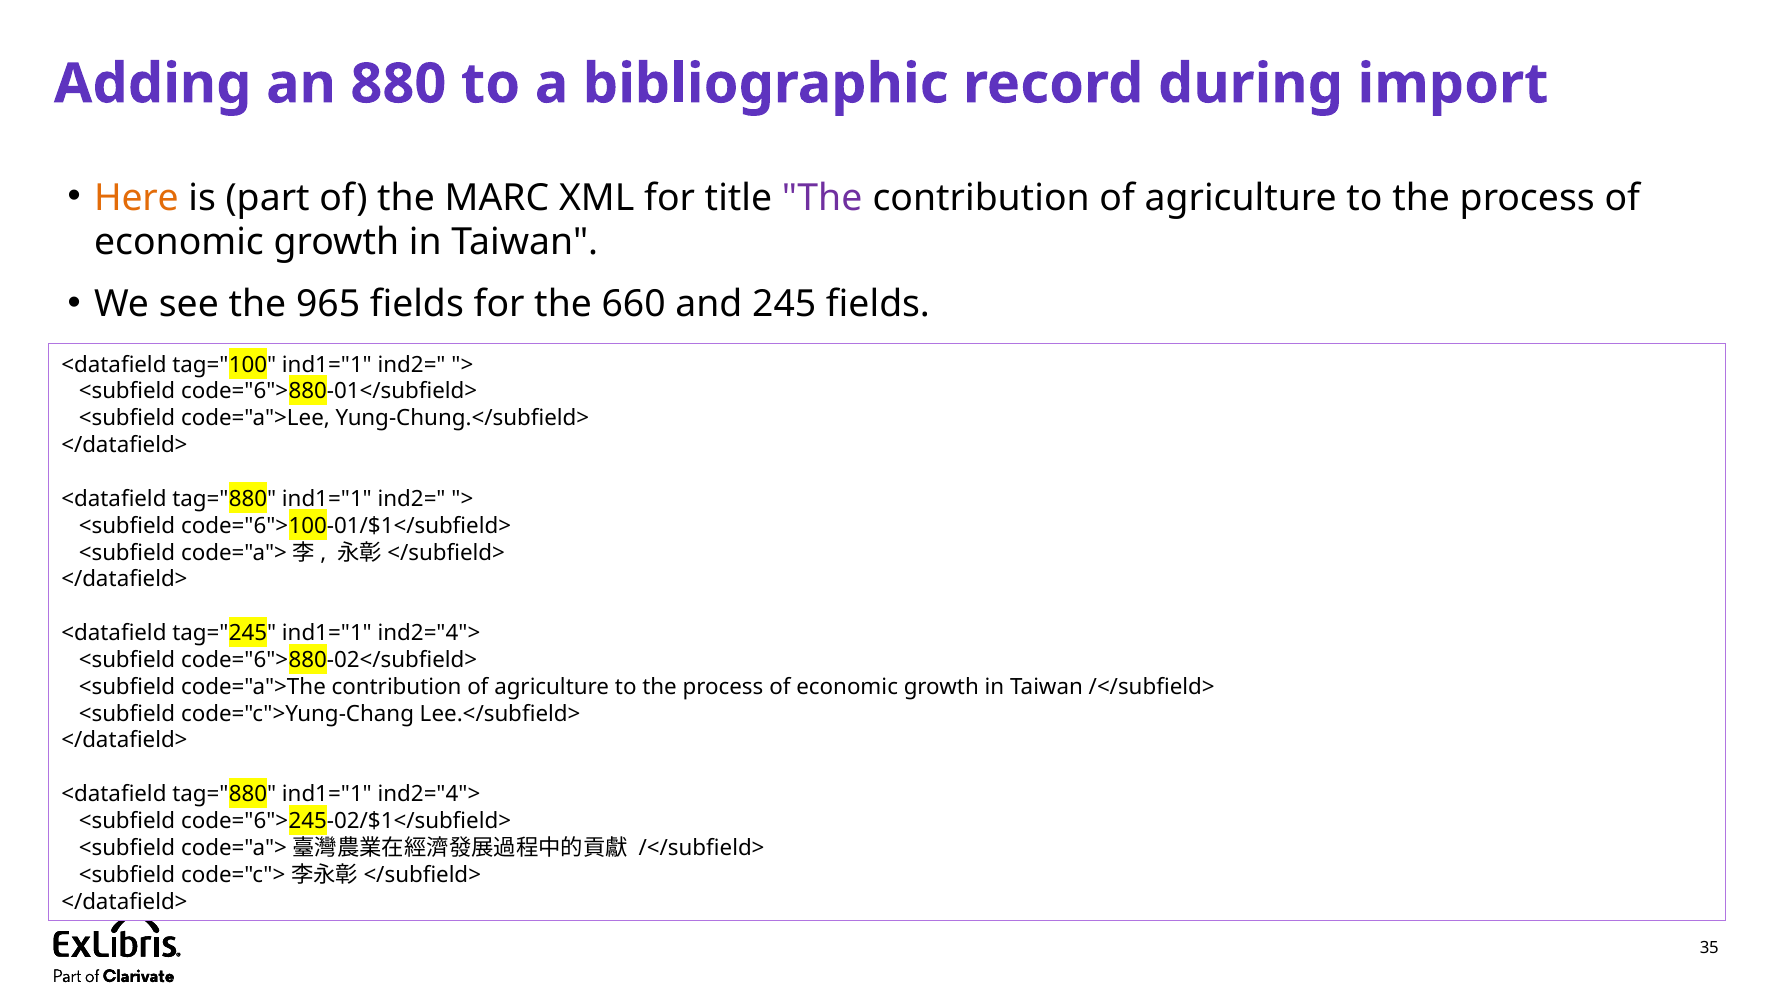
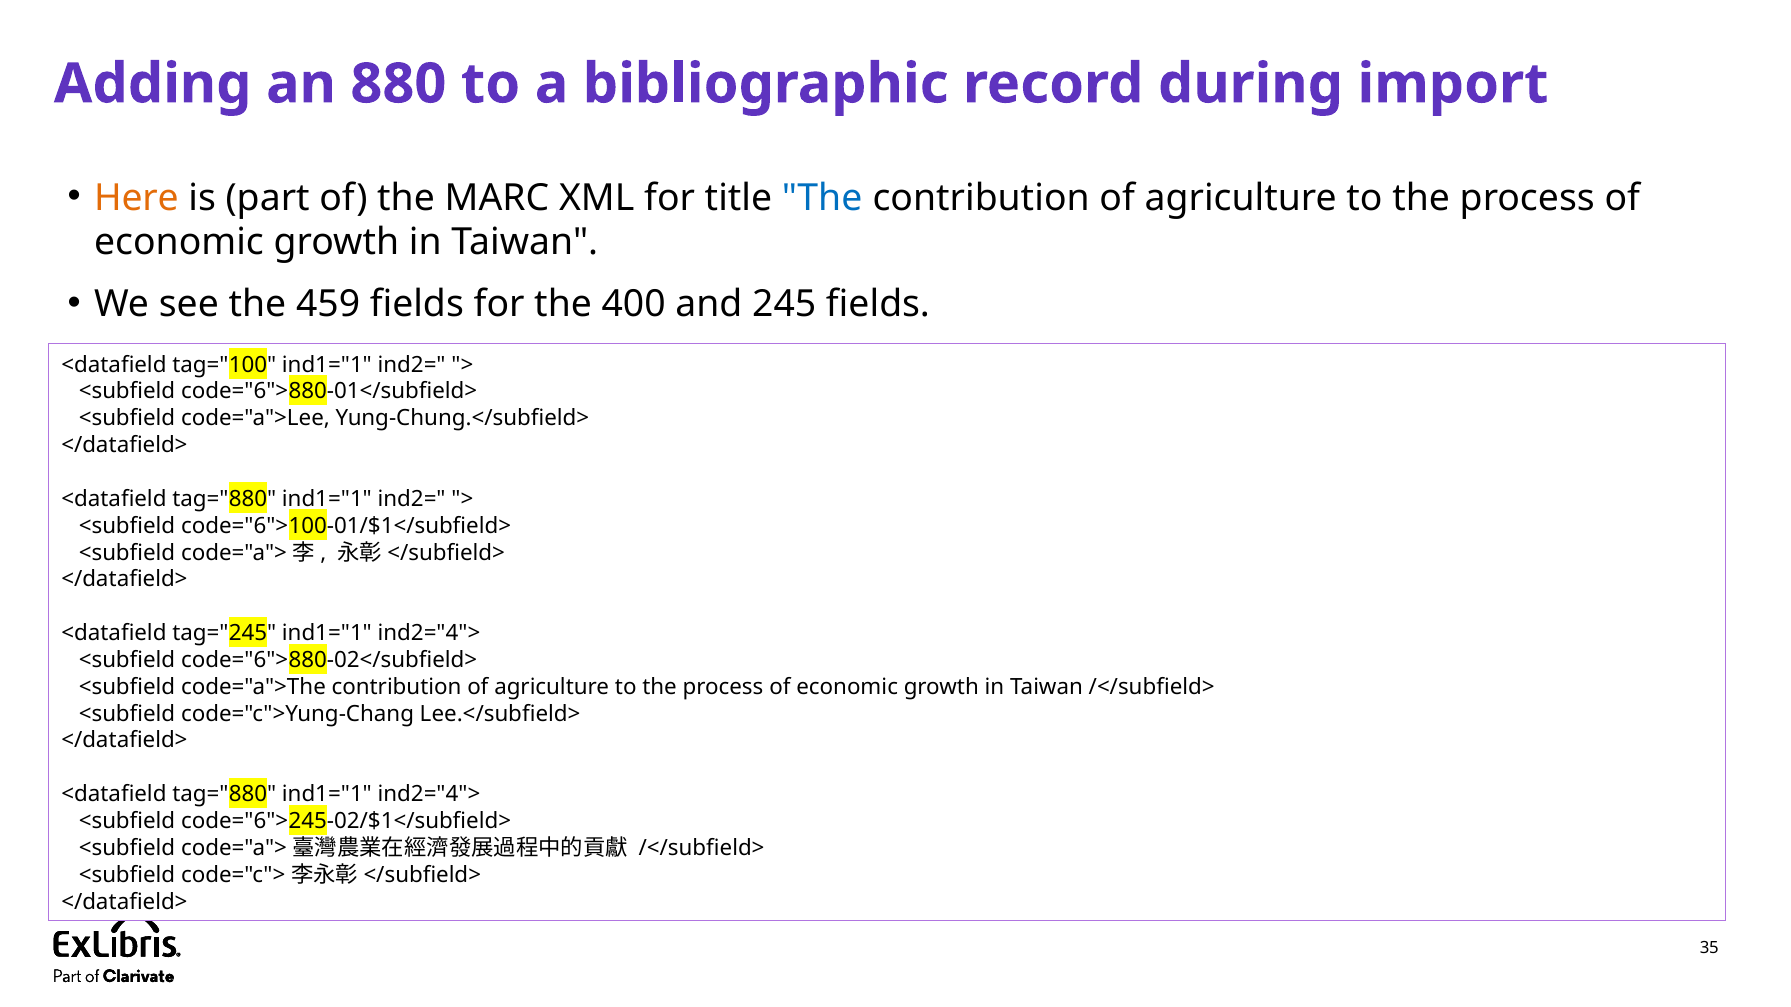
The at (822, 198) colour: purple -> blue
965: 965 -> 459
660: 660 -> 400
